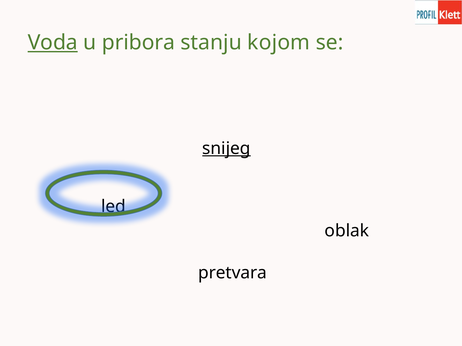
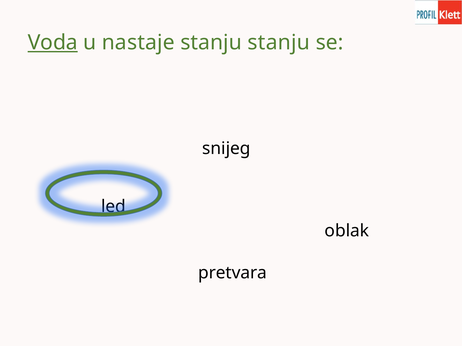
pribora: pribora -> nastaje
stanju kojom: kojom -> stanju
snijeg underline: present -> none
